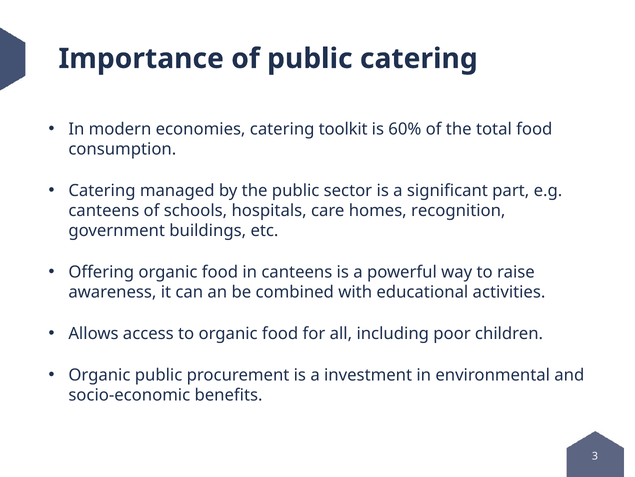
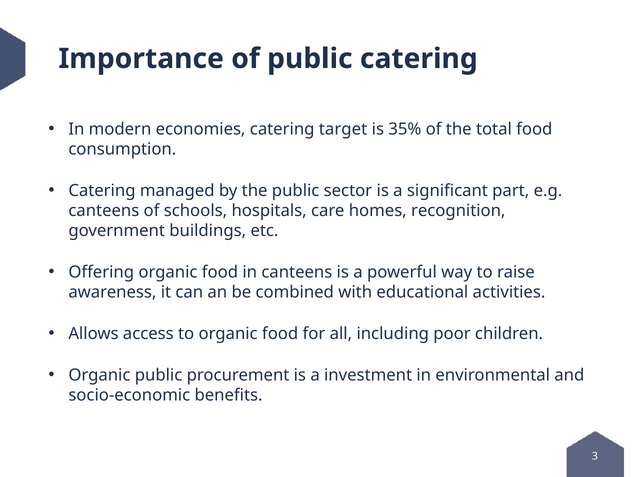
toolkit: toolkit -> target
60%: 60% -> 35%
